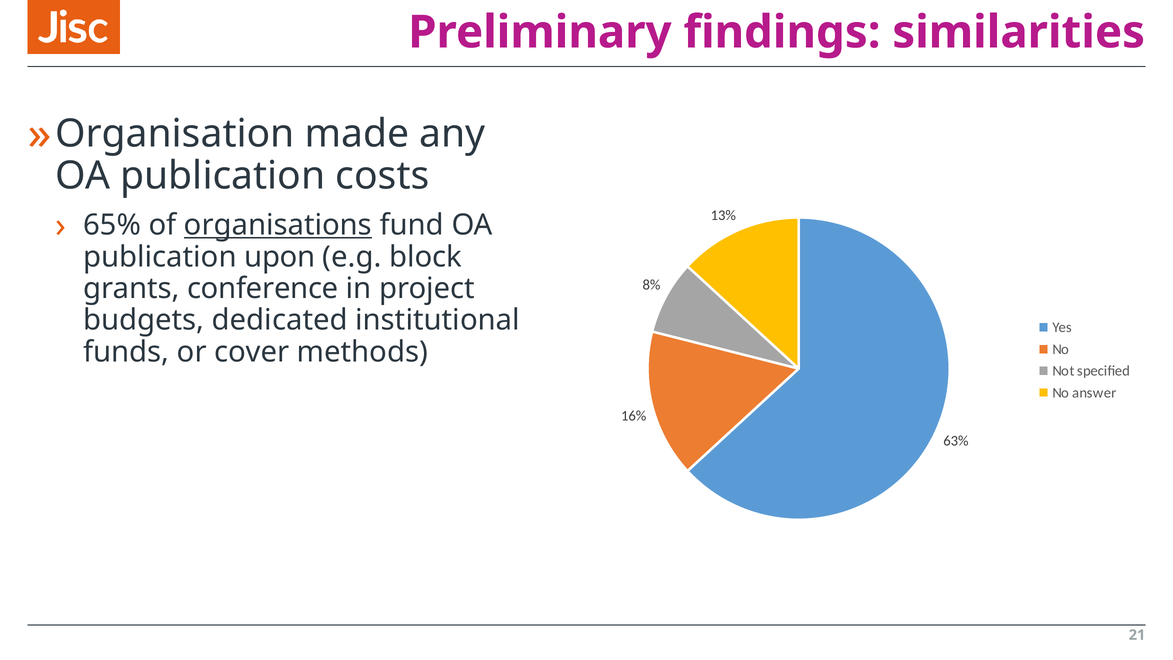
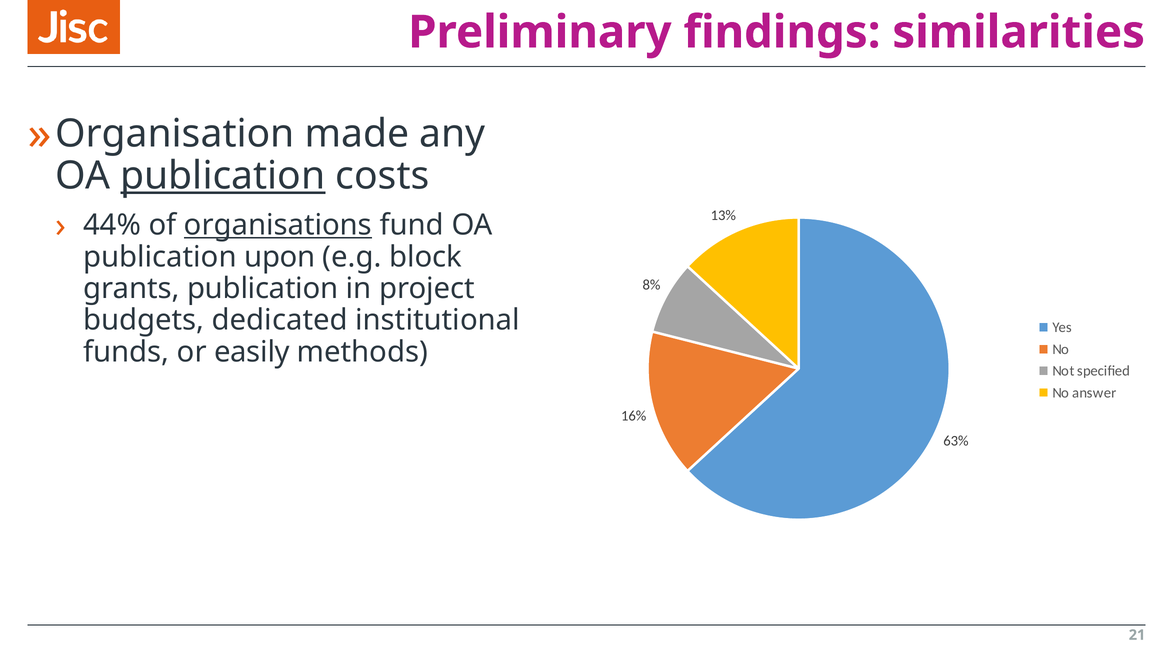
publication at (223, 176) underline: none -> present
65%: 65% -> 44%
grants conference: conference -> publication
cover: cover -> easily
